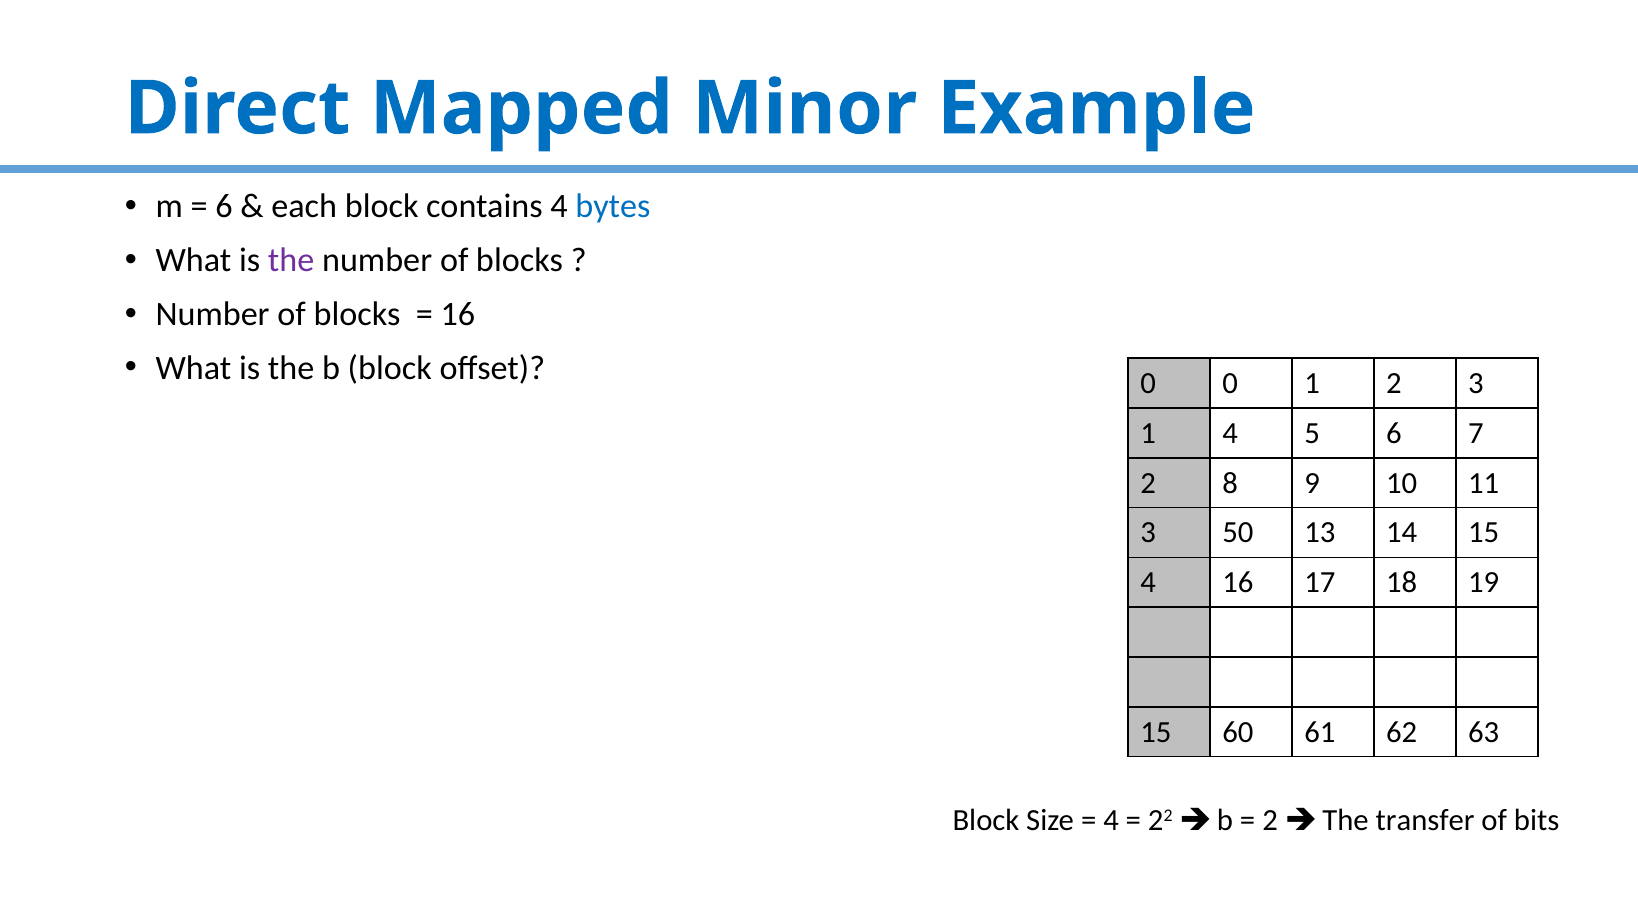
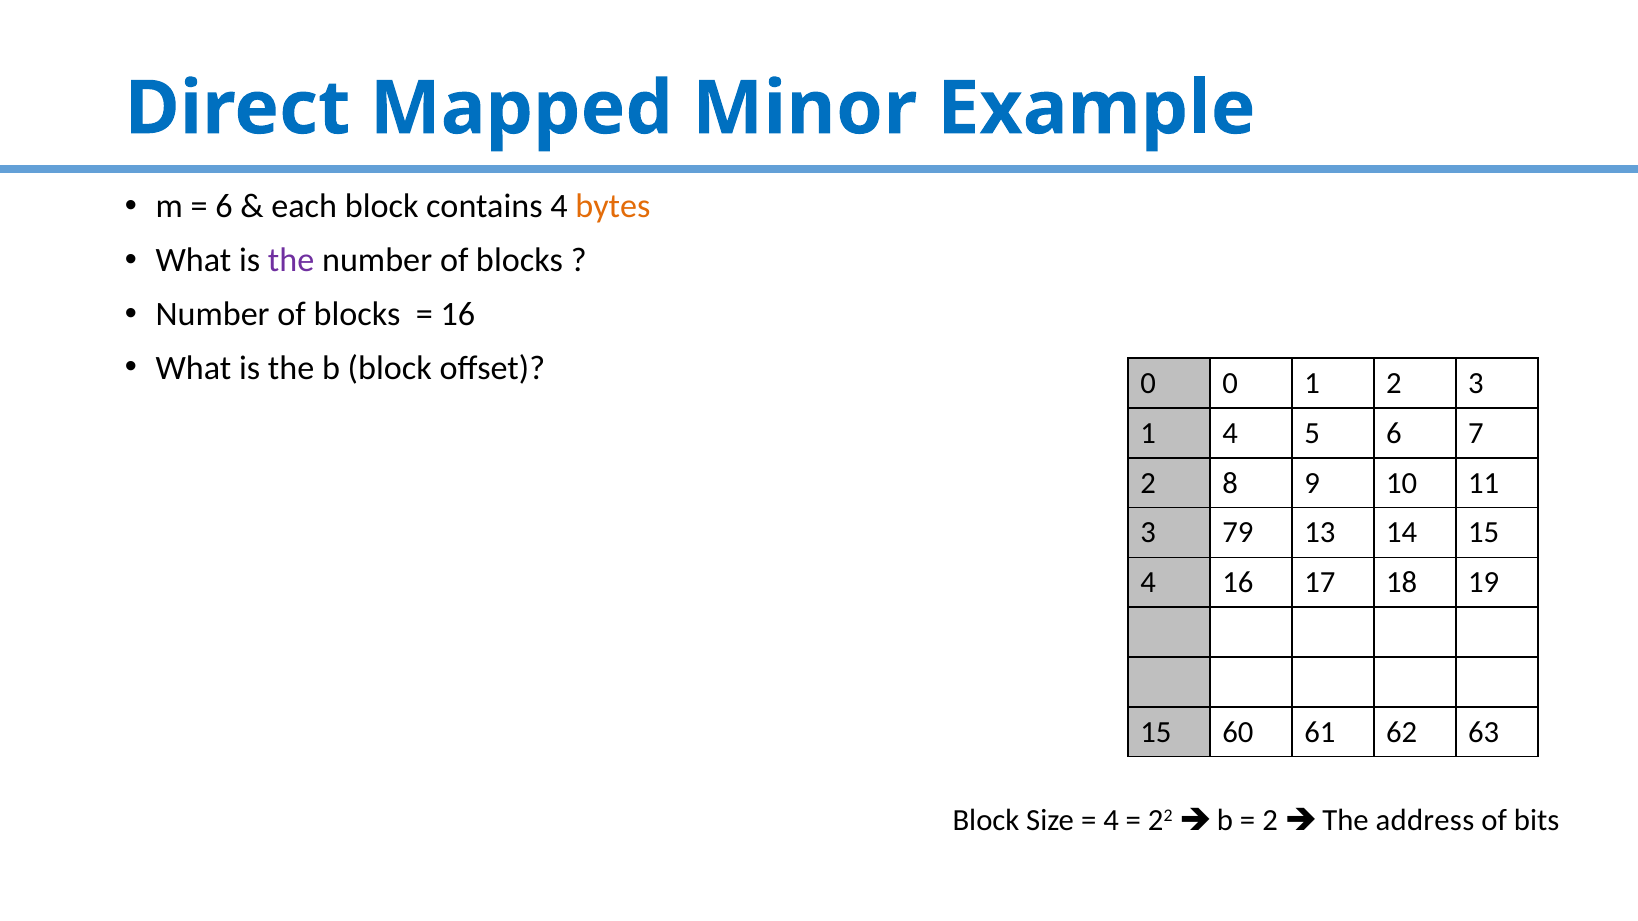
bytes colour: blue -> orange
50: 50 -> 79
transfer: transfer -> address
